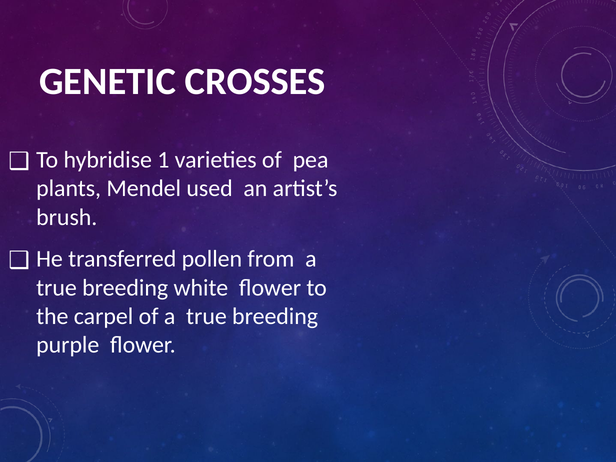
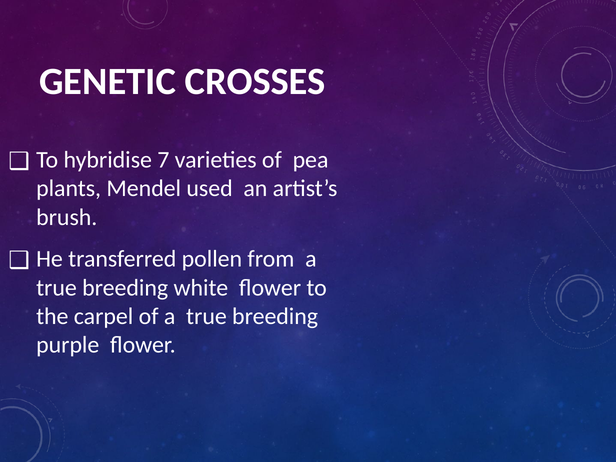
1: 1 -> 7
